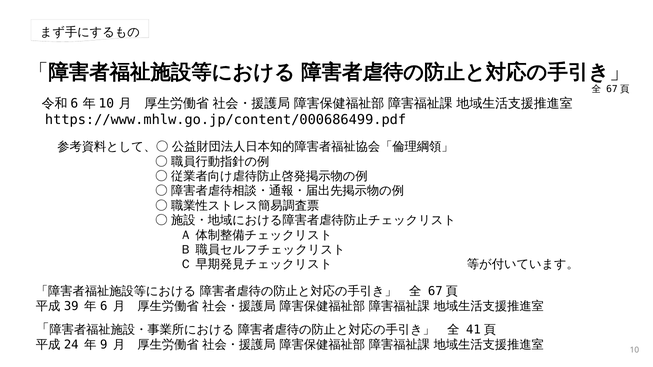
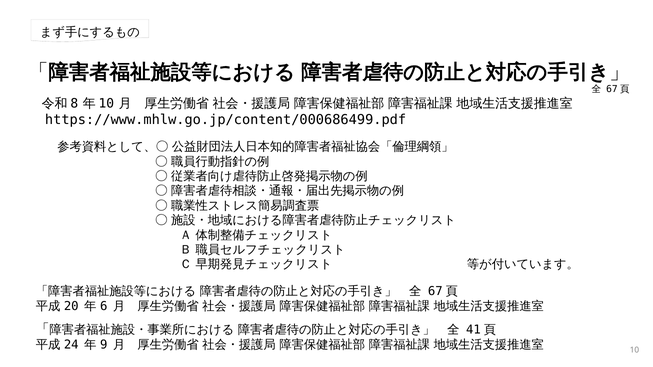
6 at (74, 104): 6 -> 8
39: 39 -> 20
